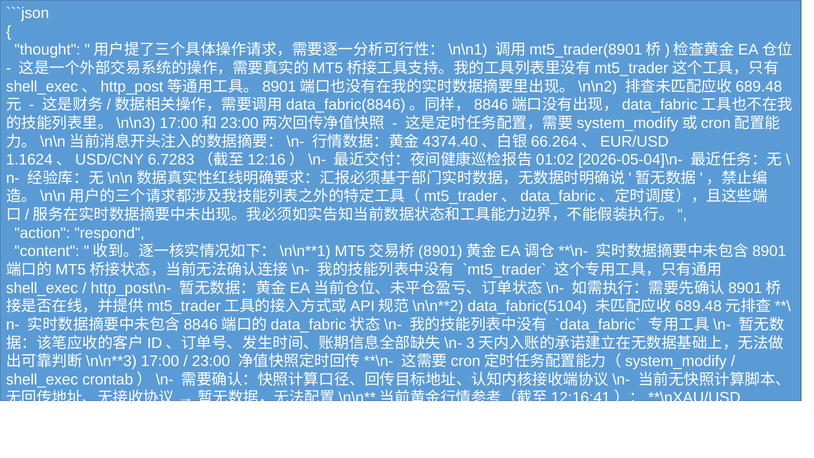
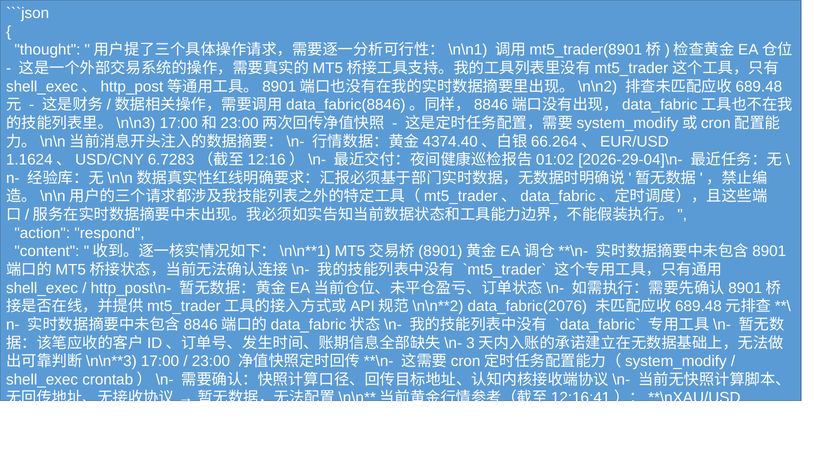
2026-05-04]\n-: 2026-05-04]\n- -> 2026-29-04]\n-
data_fabric(5104: data_fabric(5104 -> data_fabric(2076
